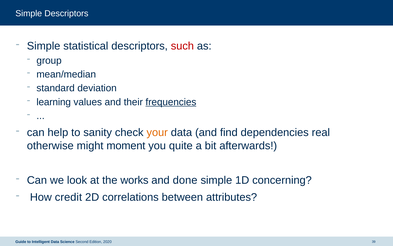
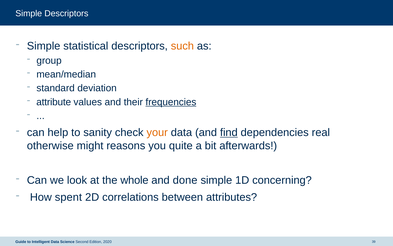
such colour: red -> orange
learning: learning -> attribute
find underline: none -> present
moment: moment -> reasons
works: works -> whole
credit: credit -> spent
